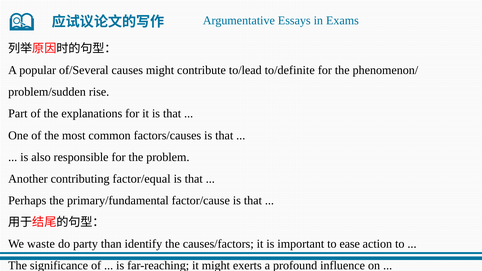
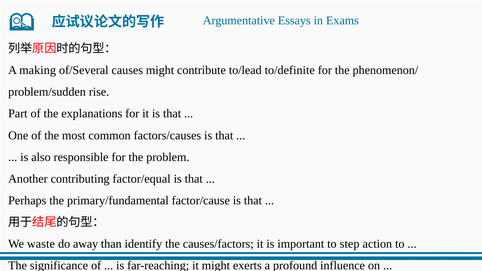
popular: popular -> making
party: party -> away
ease: ease -> step
